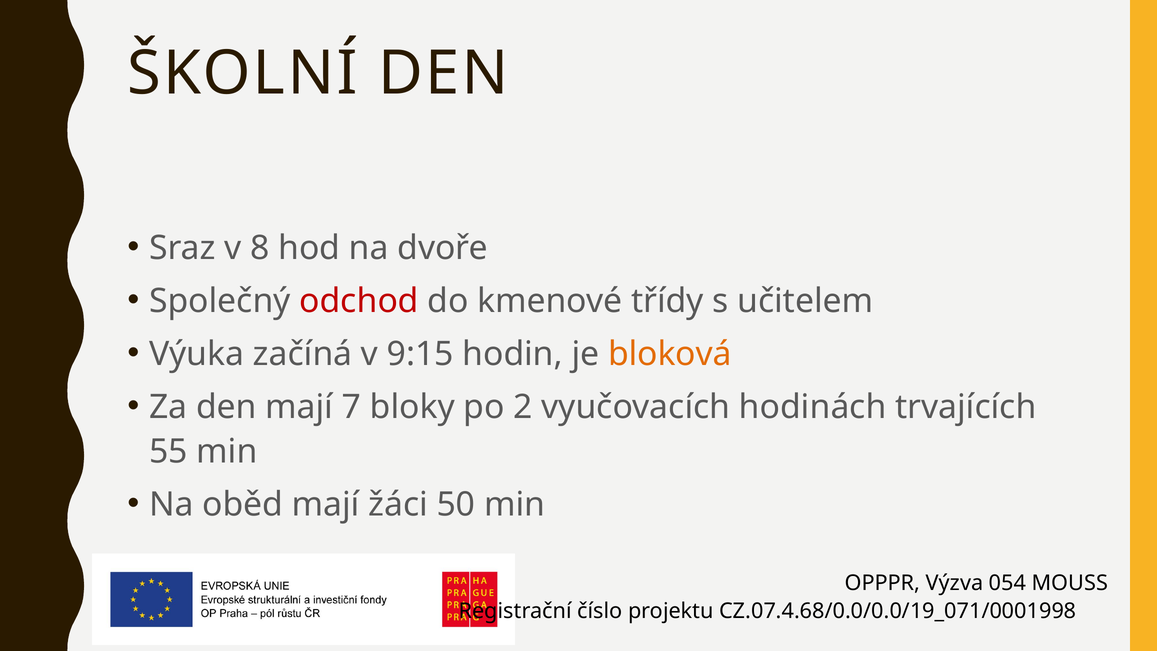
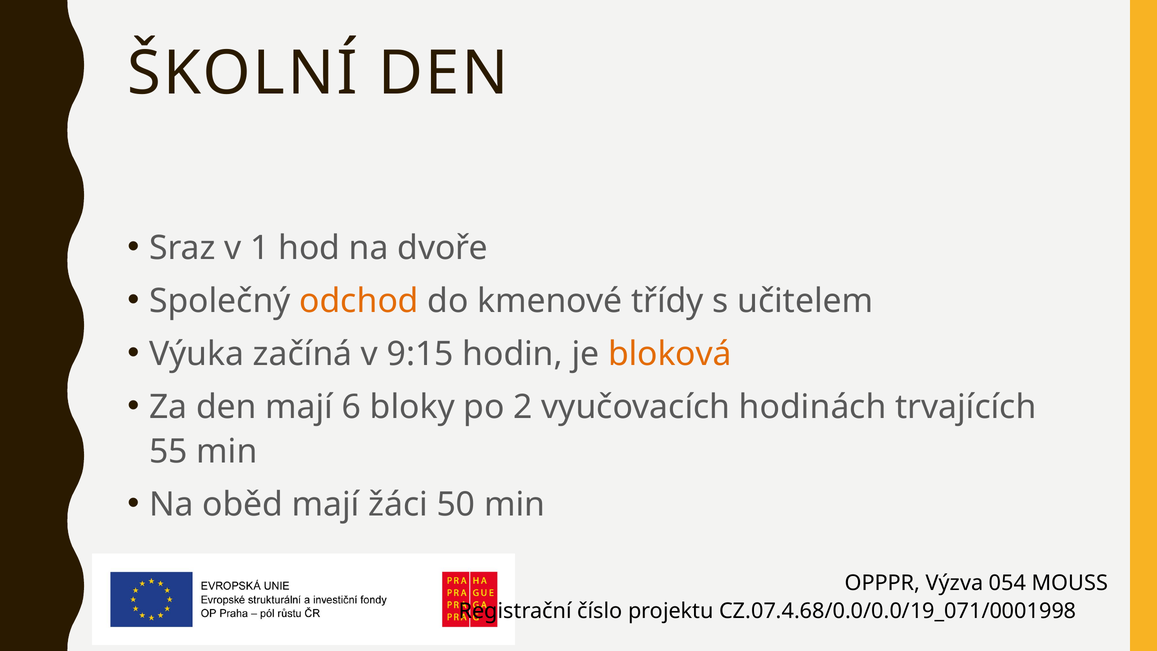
8: 8 -> 1
odchod colour: red -> orange
7: 7 -> 6
